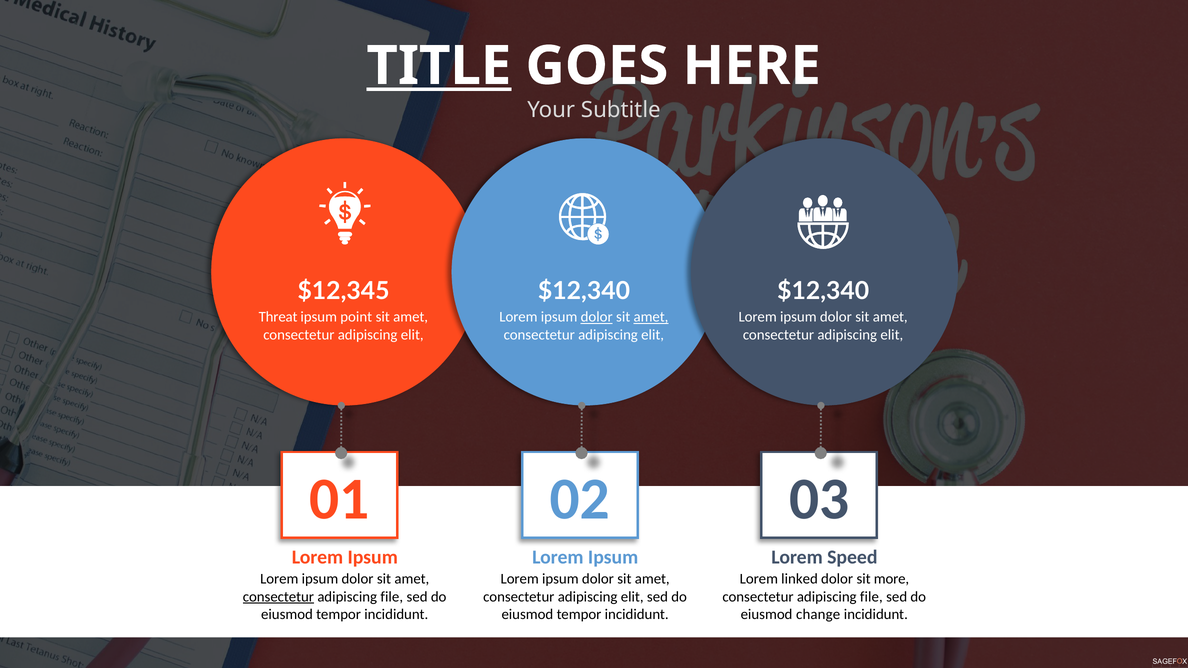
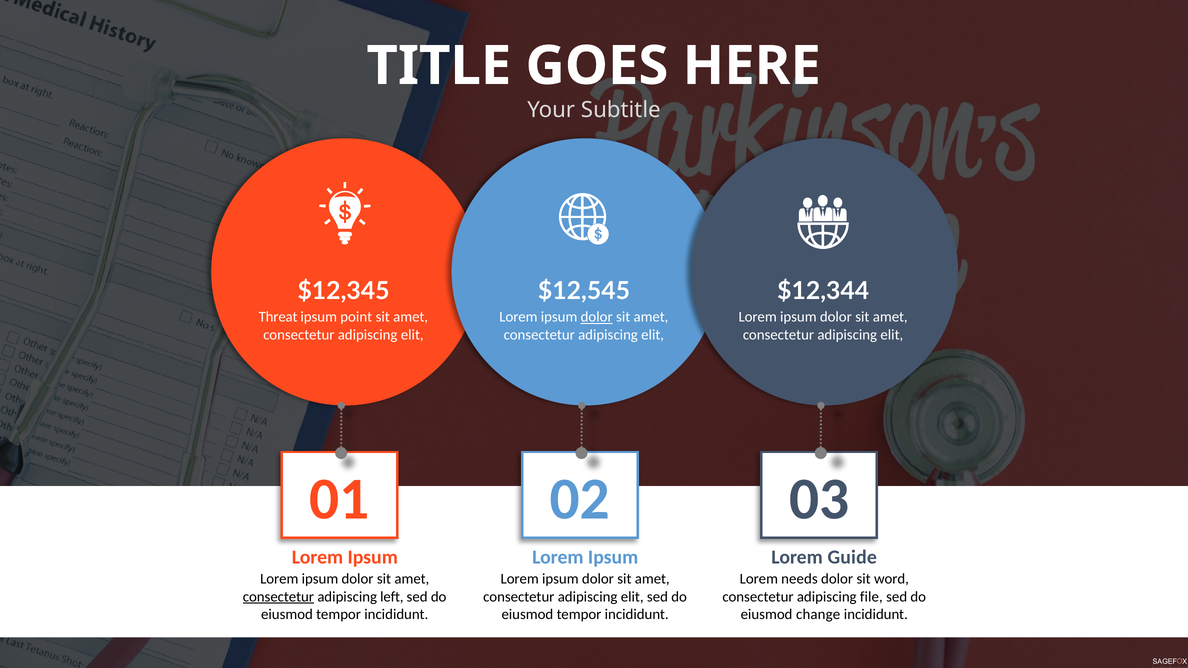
TITLE underline: present -> none
$12,340 at (584, 291): $12,340 -> $12,545
$12,340 at (823, 291): $12,340 -> $12,344
amet at (651, 317) underline: present -> none
Speed: Speed -> Guide
linked: linked -> needs
more: more -> word
file at (392, 597): file -> left
